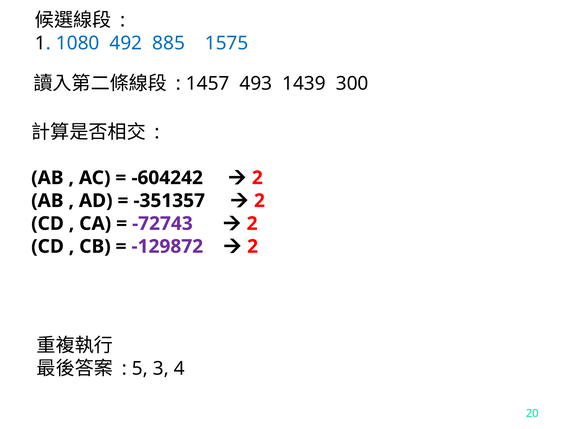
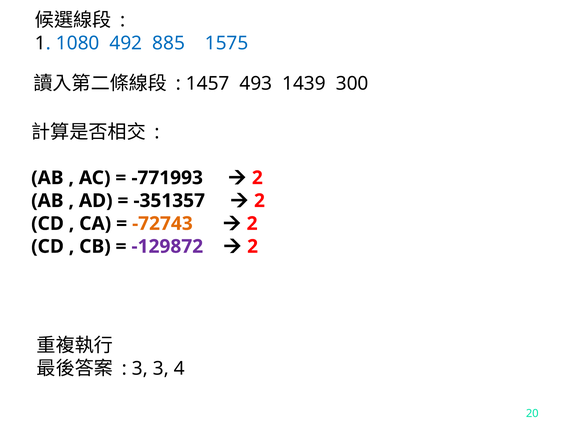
-604242: -604242 -> -771993
-72743 colour: purple -> orange
5 at (140, 369): 5 -> 3
